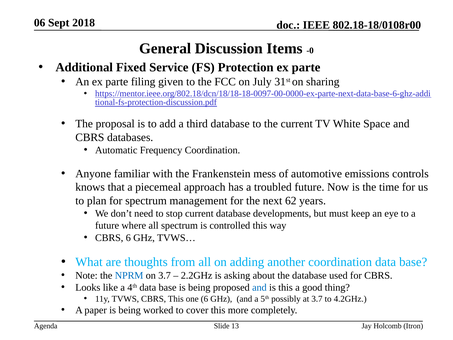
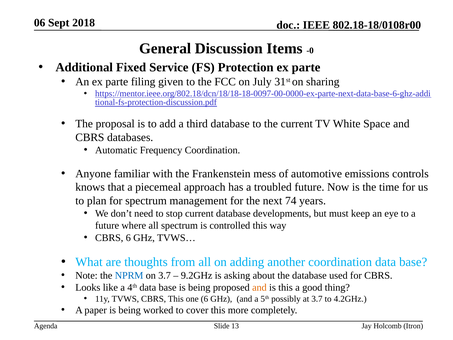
62: 62 -> 74
2.2GHz: 2.2GHz -> 9.2GHz
and at (259, 287) colour: blue -> orange
